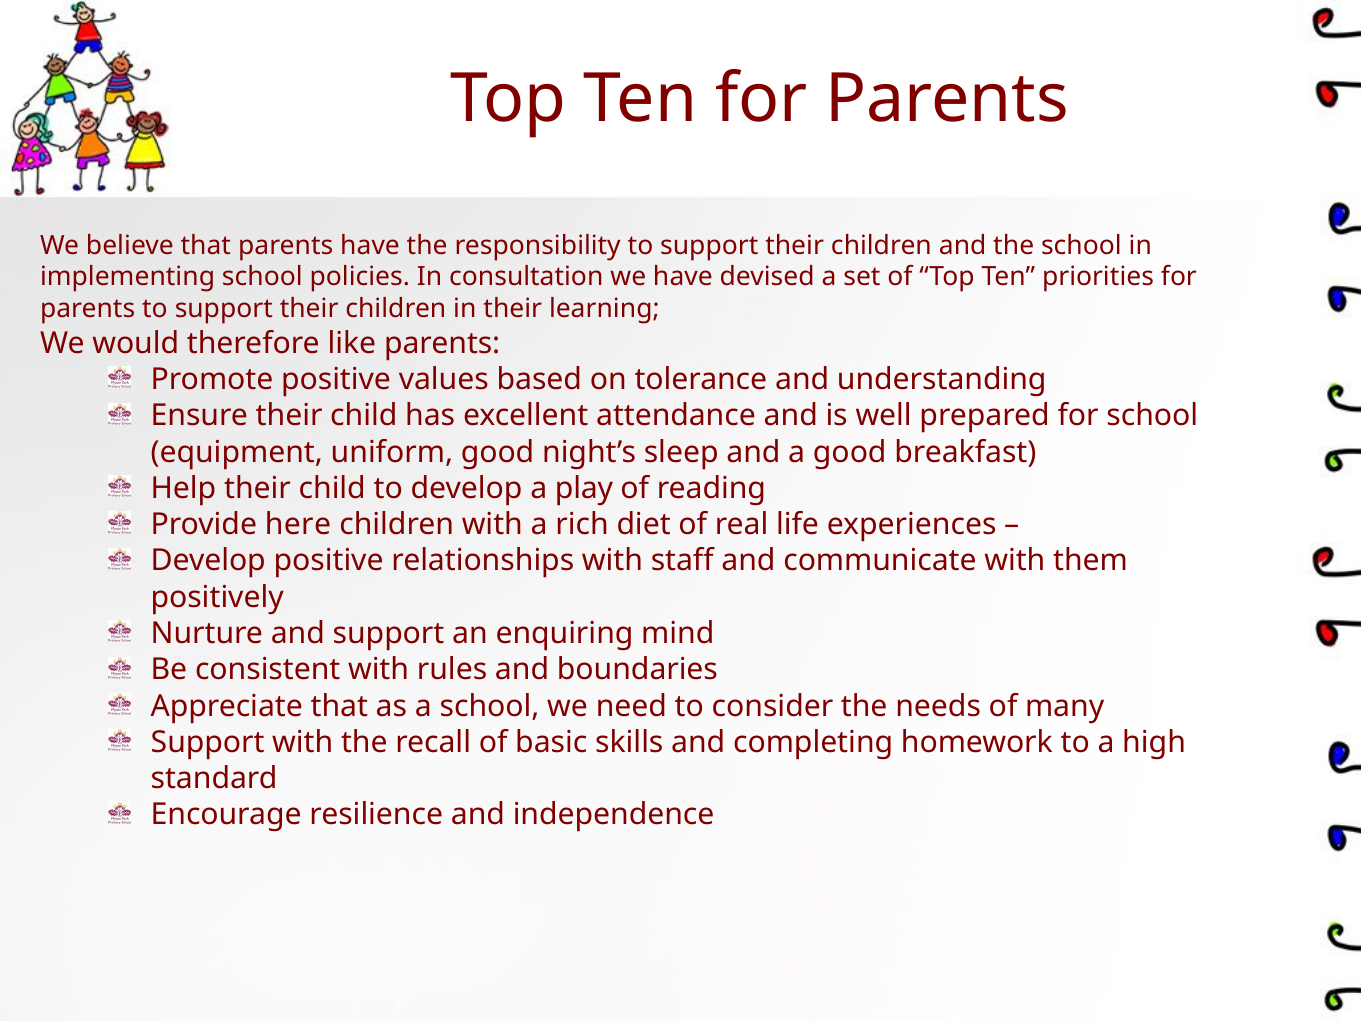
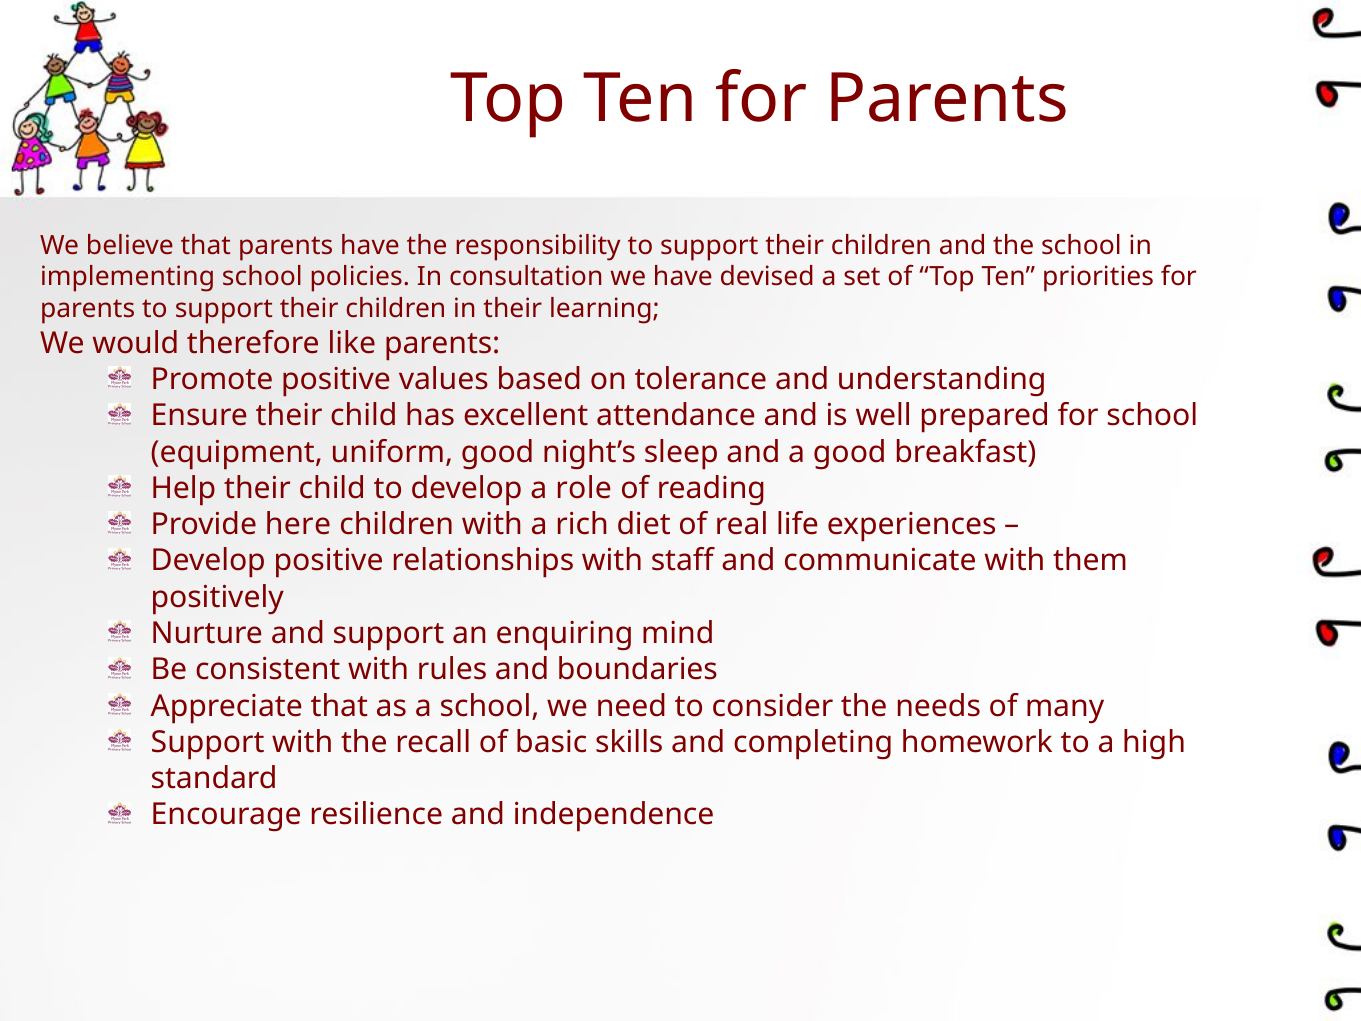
play: play -> role
